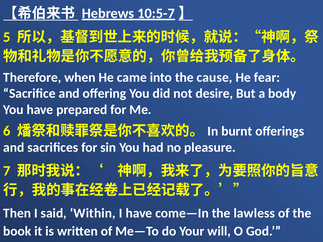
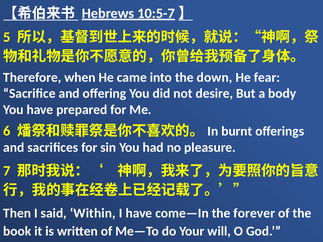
cause: cause -> down
lawless: lawless -> forever
